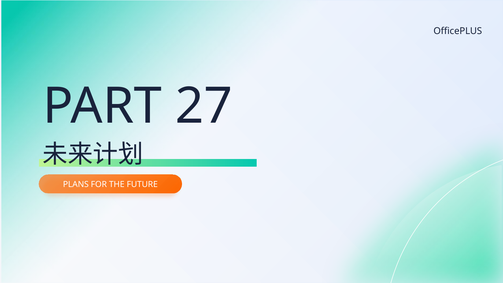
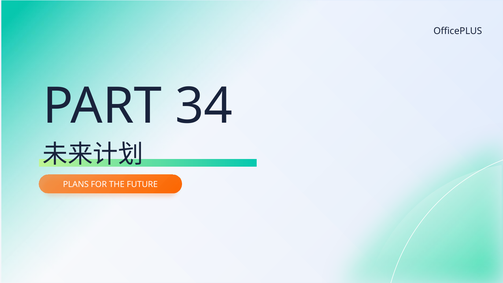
27: 27 -> 34
